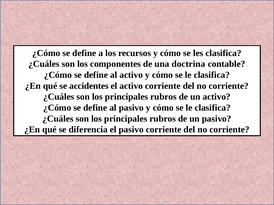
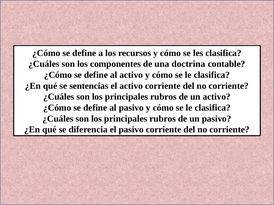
accidentes: accidentes -> sentencias
